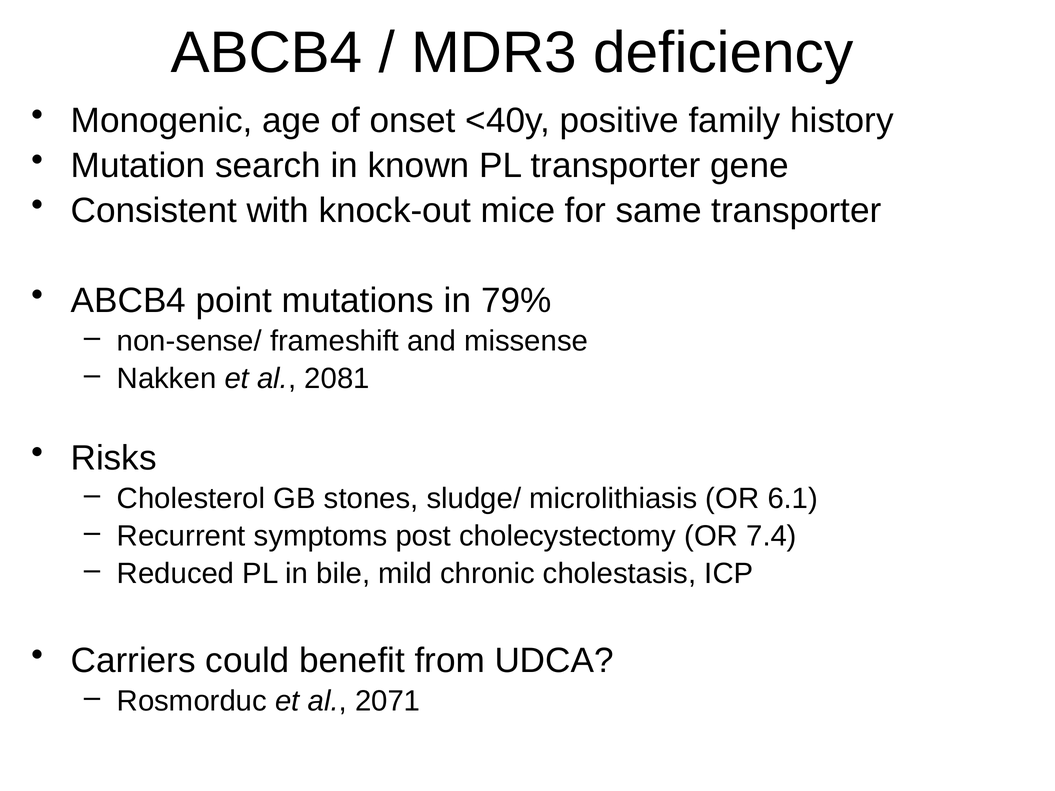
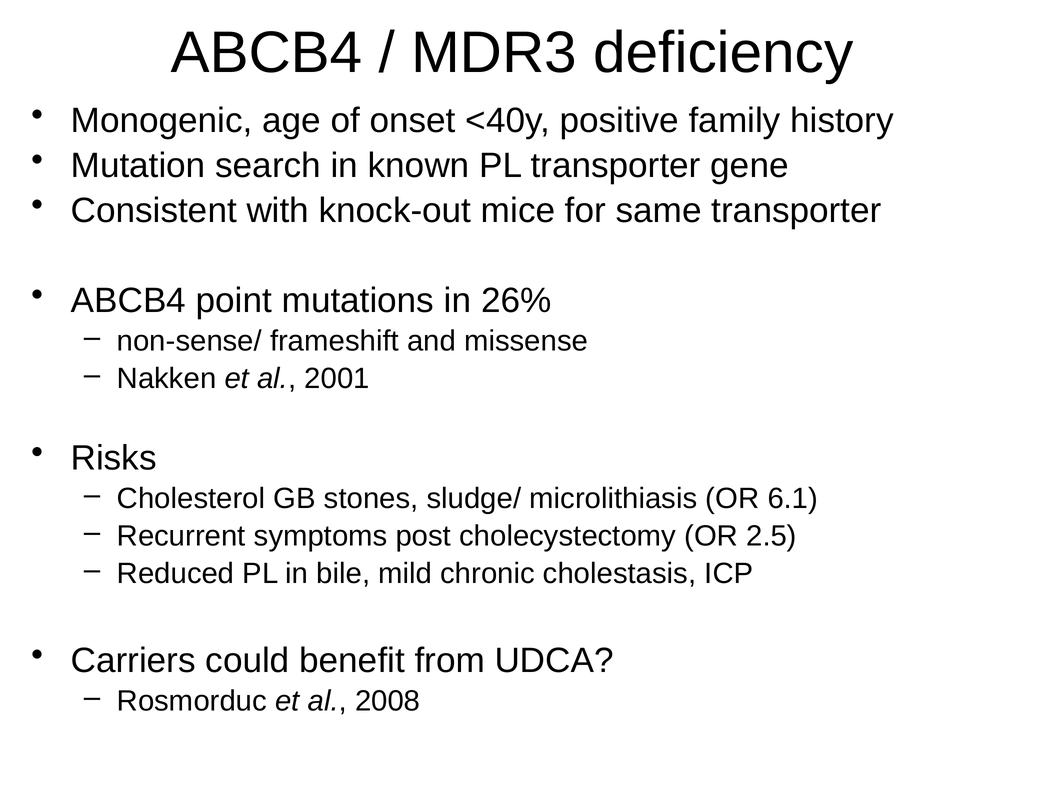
79%: 79% -> 26%
2081: 2081 -> 2001
7.4: 7.4 -> 2.5
2071: 2071 -> 2008
